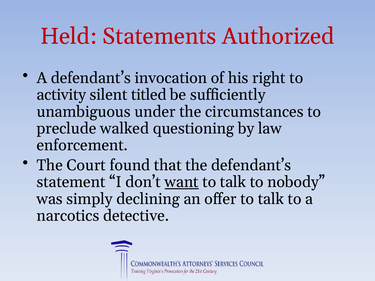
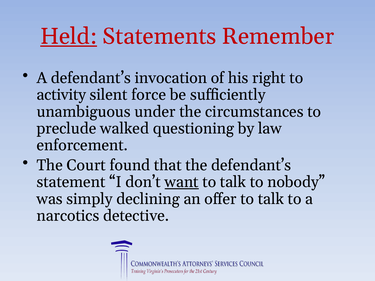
Held underline: none -> present
Authorized: Authorized -> Remember
titled: titled -> force
